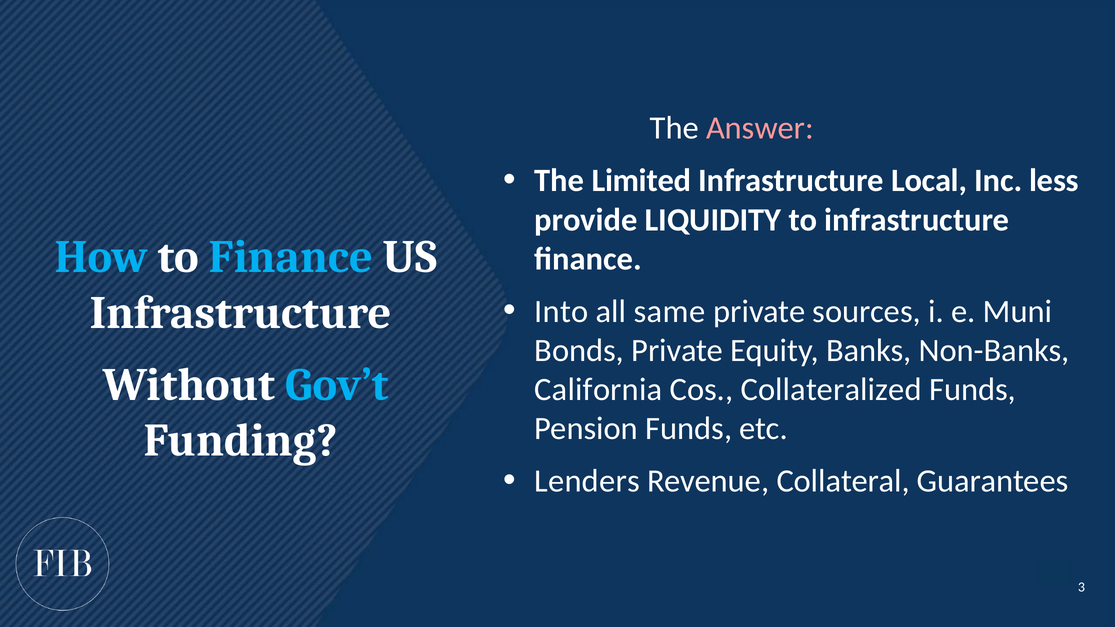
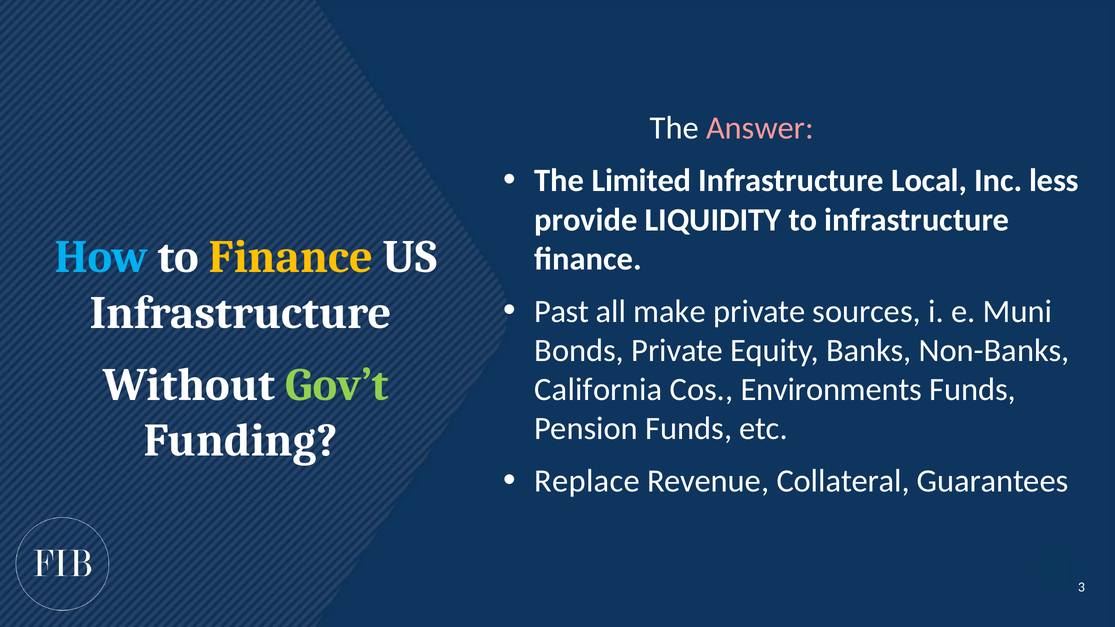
Finance at (291, 257) colour: light blue -> yellow
Into: Into -> Past
same: same -> make
Gov’t colour: light blue -> light green
Collateralized: Collateralized -> Environments
Lenders: Lenders -> Replace
